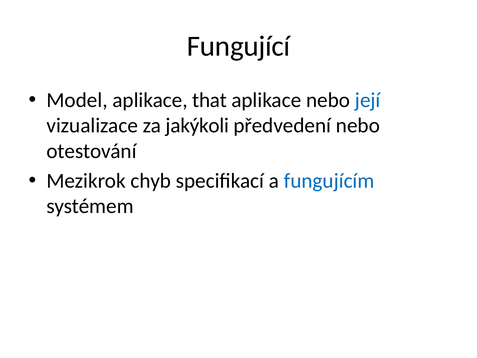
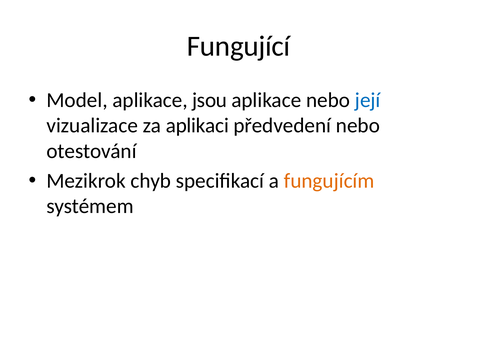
that: that -> jsou
jakýkoli: jakýkoli -> aplikaci
fungujícím colour: blue -> orange
